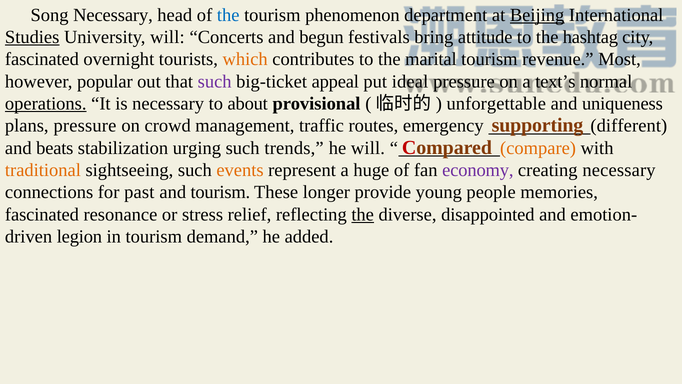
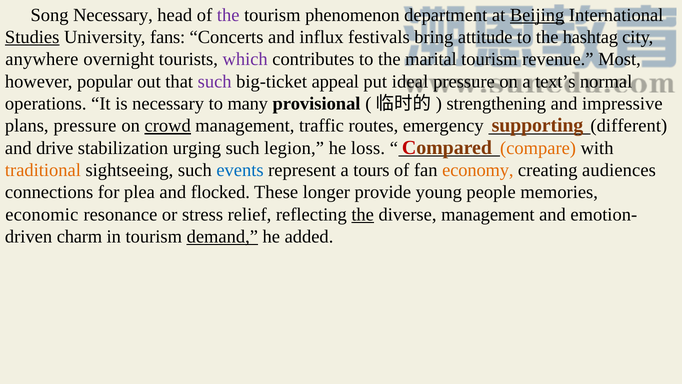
the at (228, 15) colour: blue -> purple
University will: will -> fans
begun: begun -> influx
fascinated at (42, 59): fascinated -> anywhere
which colour: orange -> purple
operations underline: present -> none
about: about -> many
unforgettable: unforgettable -> strengthening
uniqueness: uniqueness -> impressive
crowd underline: none -> present
beats: beats -> drive
trends: trends -> legion
he will: will -> loss
events colour: orange -> blue
huge: huge -> tours
economy colour: purple -> orange
creating necessary: necessary -> audiences
past: past -> plea
and tourism: tourism -> flocked
fascinated at (42, 214): fascinated -> economic
diverse disappointed: disappointed -> management
legion: legion -> charm
demand underline: none -> present
